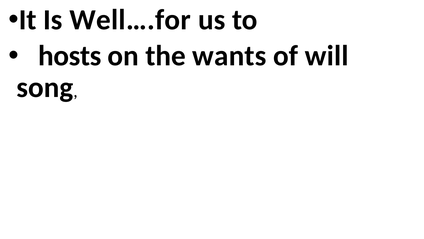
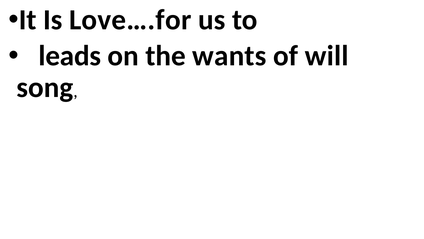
Well….for: Well….for -> Love….for
hosts: hosts -> leads
